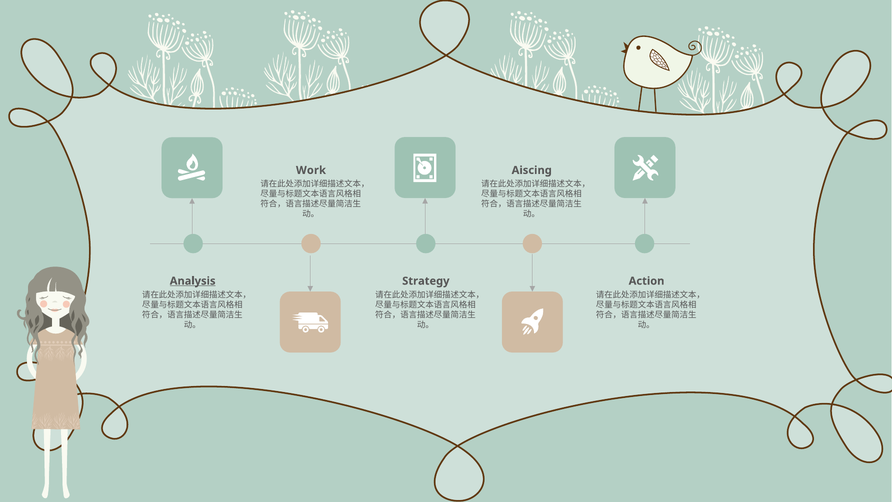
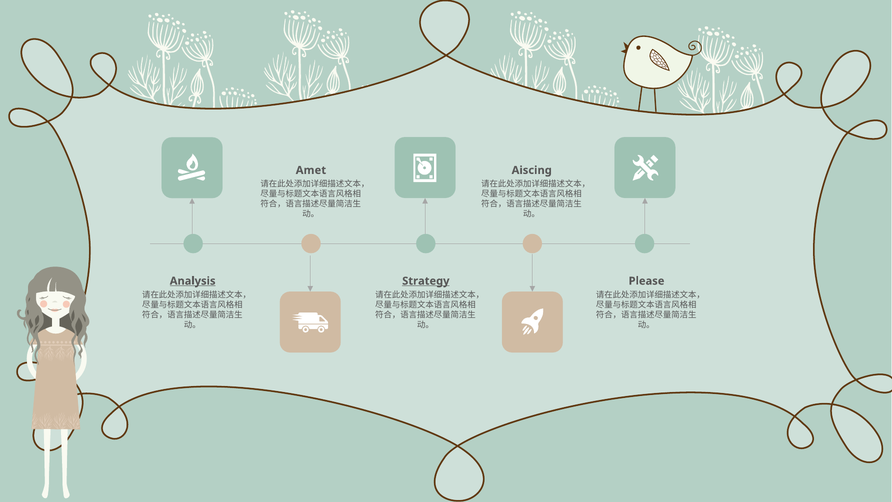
Work: Work -> Amet
Strategy underline: none -> present
Action: Action -> Please
